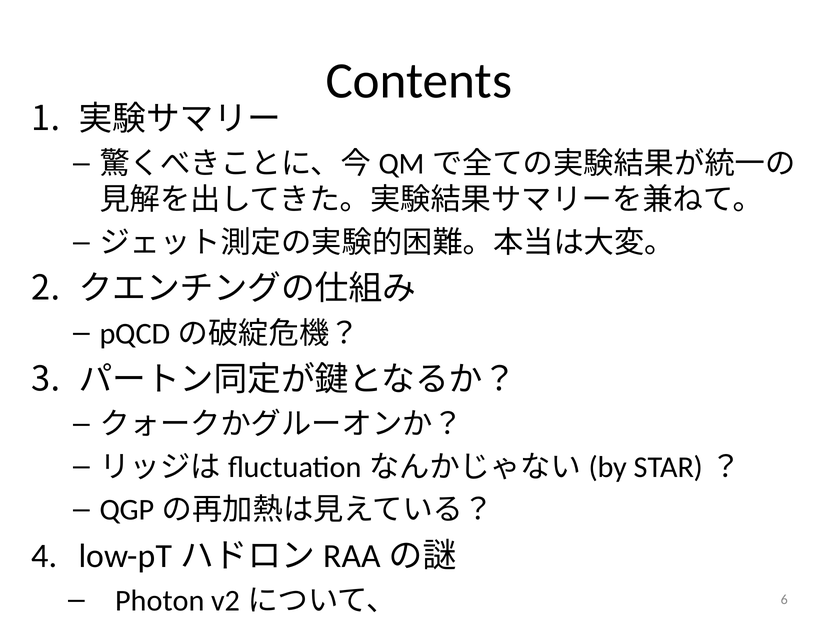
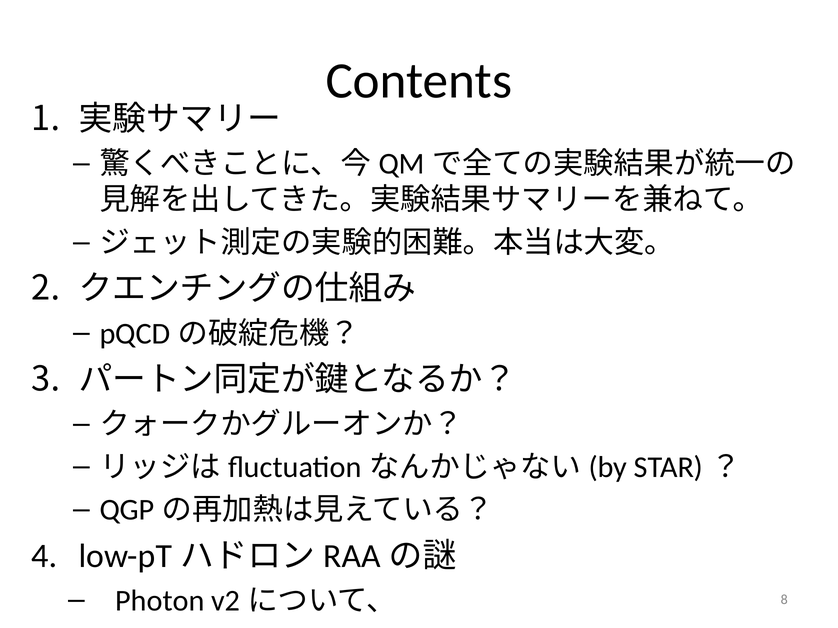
6: 6 -> 8
